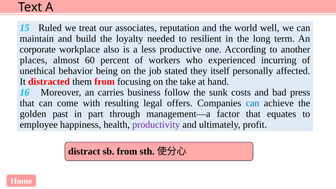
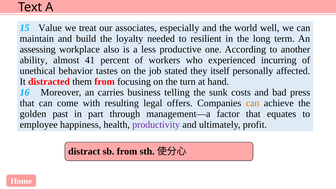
Ruled: Ruled -> Value
reputation: reputation -> especially
corporate: corporate -> assessing
places: places -> ability
60: 60 -> 41
being: being -> tastes
take: take -> turn
follow: follow -> telling
can at (253, 103) colour: blue -> orange
